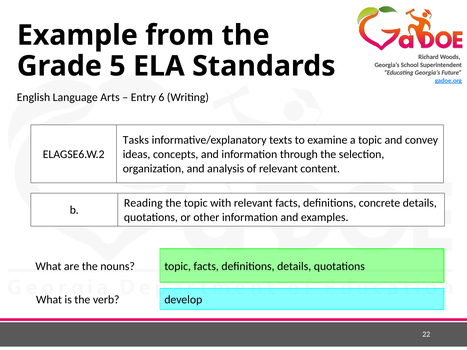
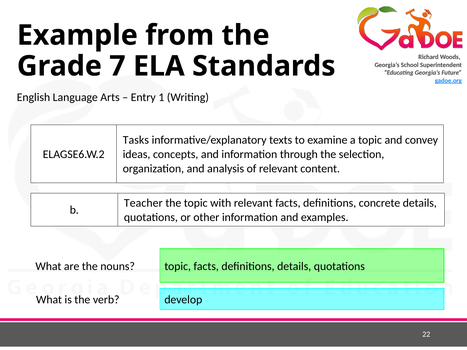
5: 5 -> 7
6: 6 -> 1
Reading: Reading -> Teacher
